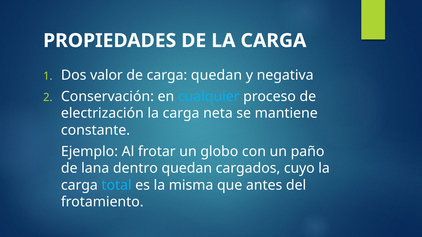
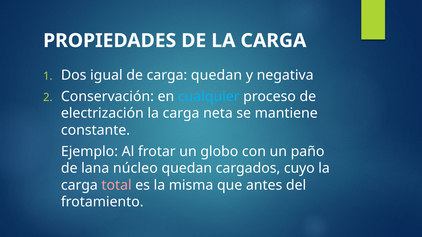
valor: valor -> igual
dentro: dentro -> núcleo
total colour: light blue -> pink
